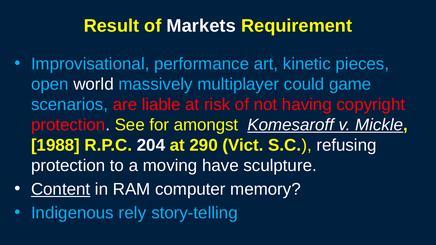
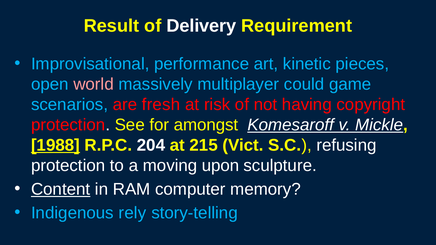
Markets: Markets -> Delivery
world colour: white -> pink
liable: liable -> fresh
1988 underline: none -> present
290: 290 -> 215
have: have -> upon
